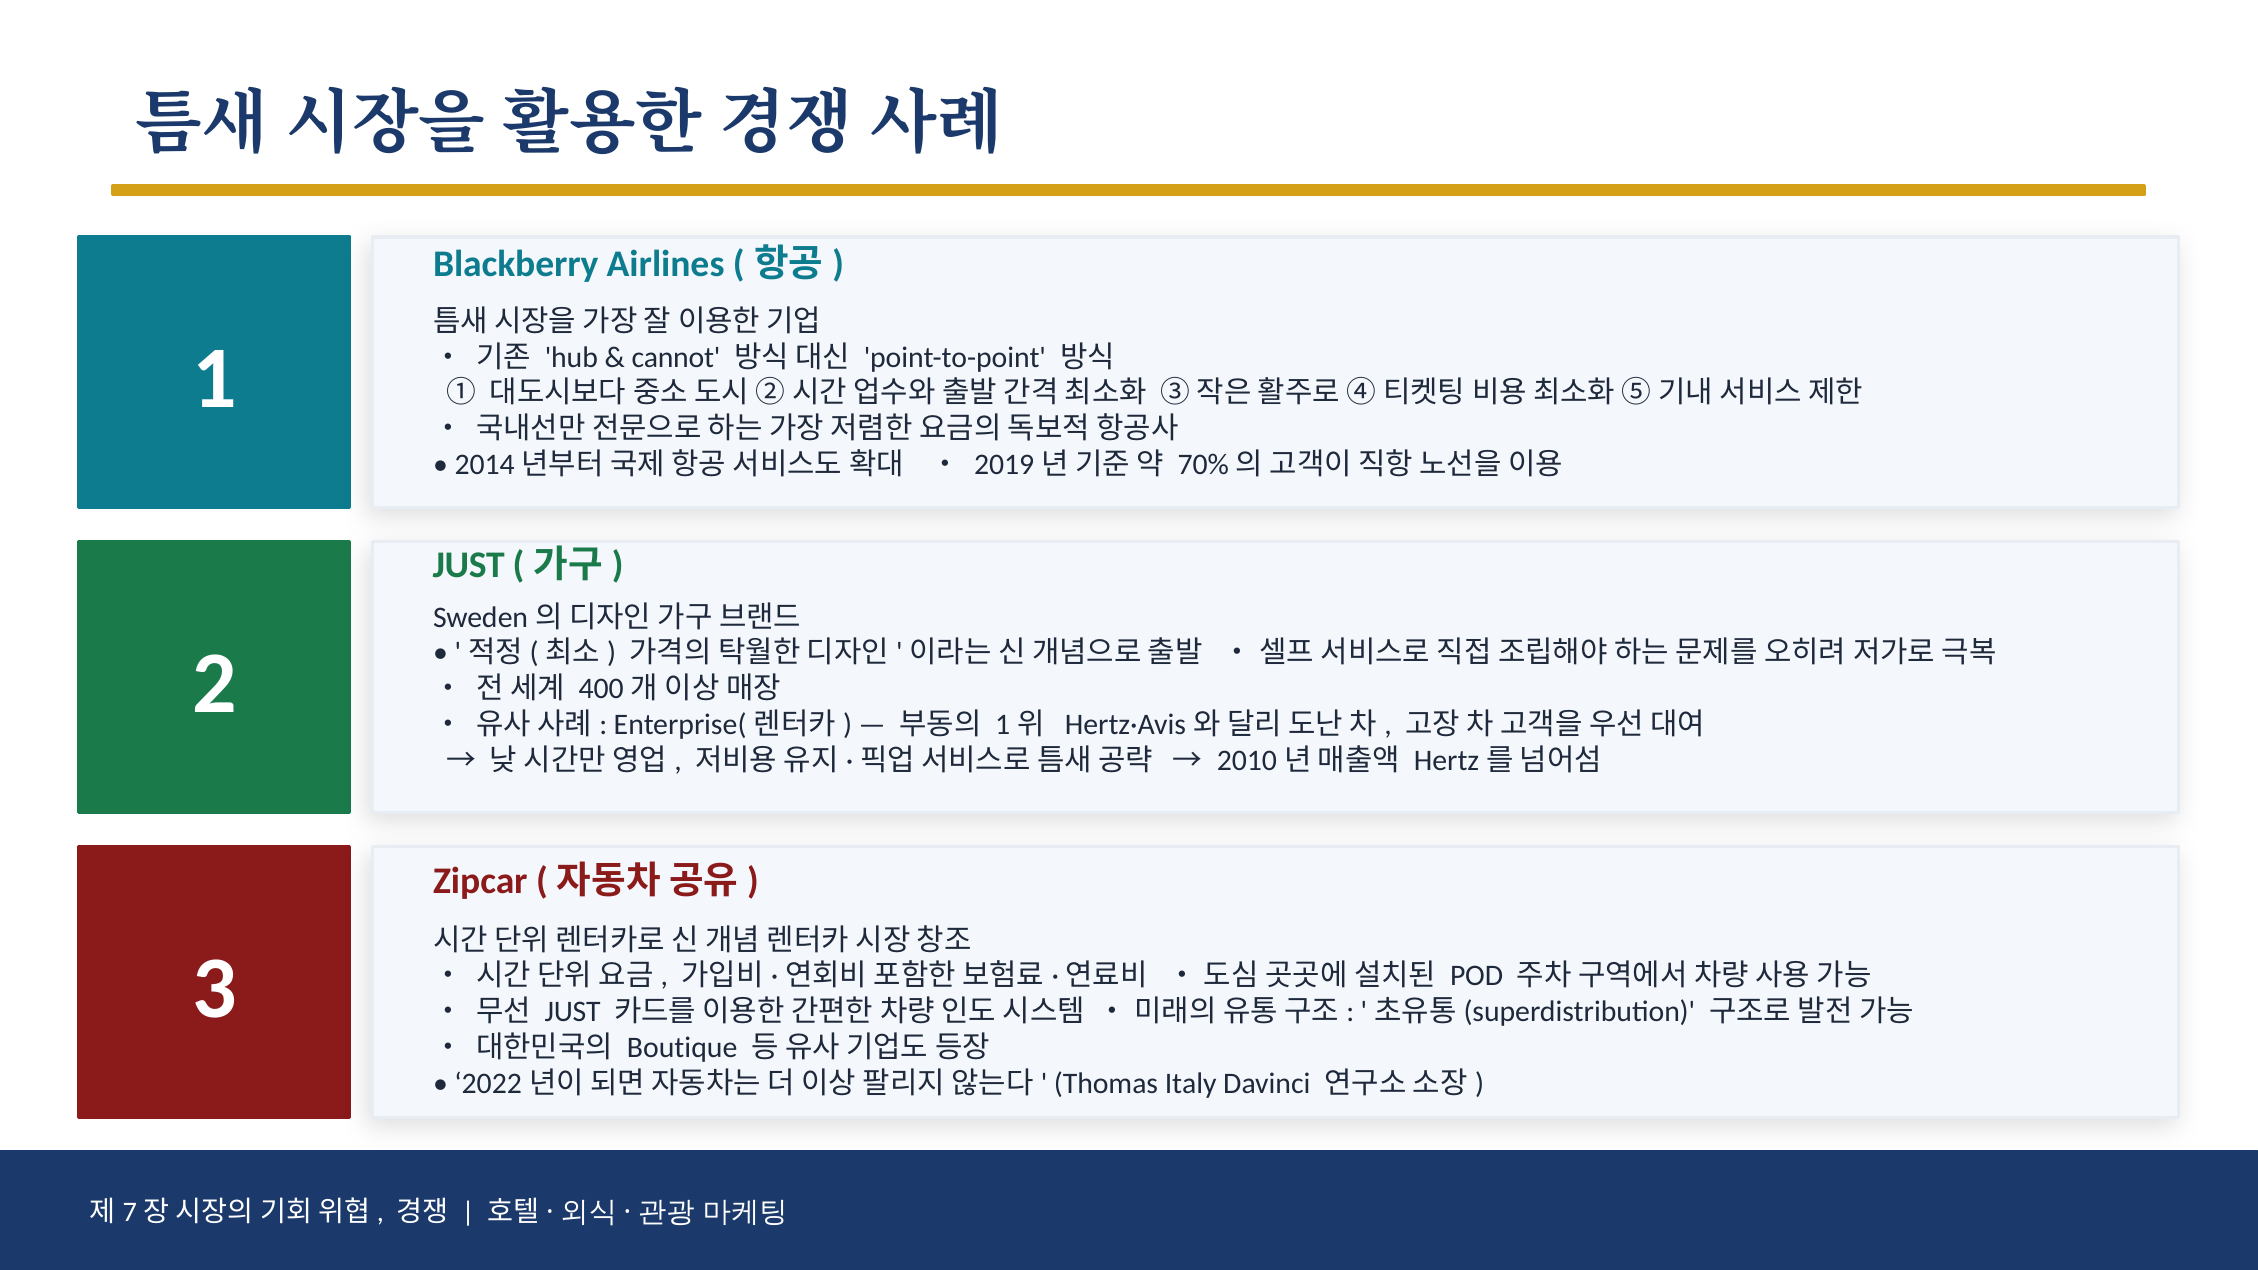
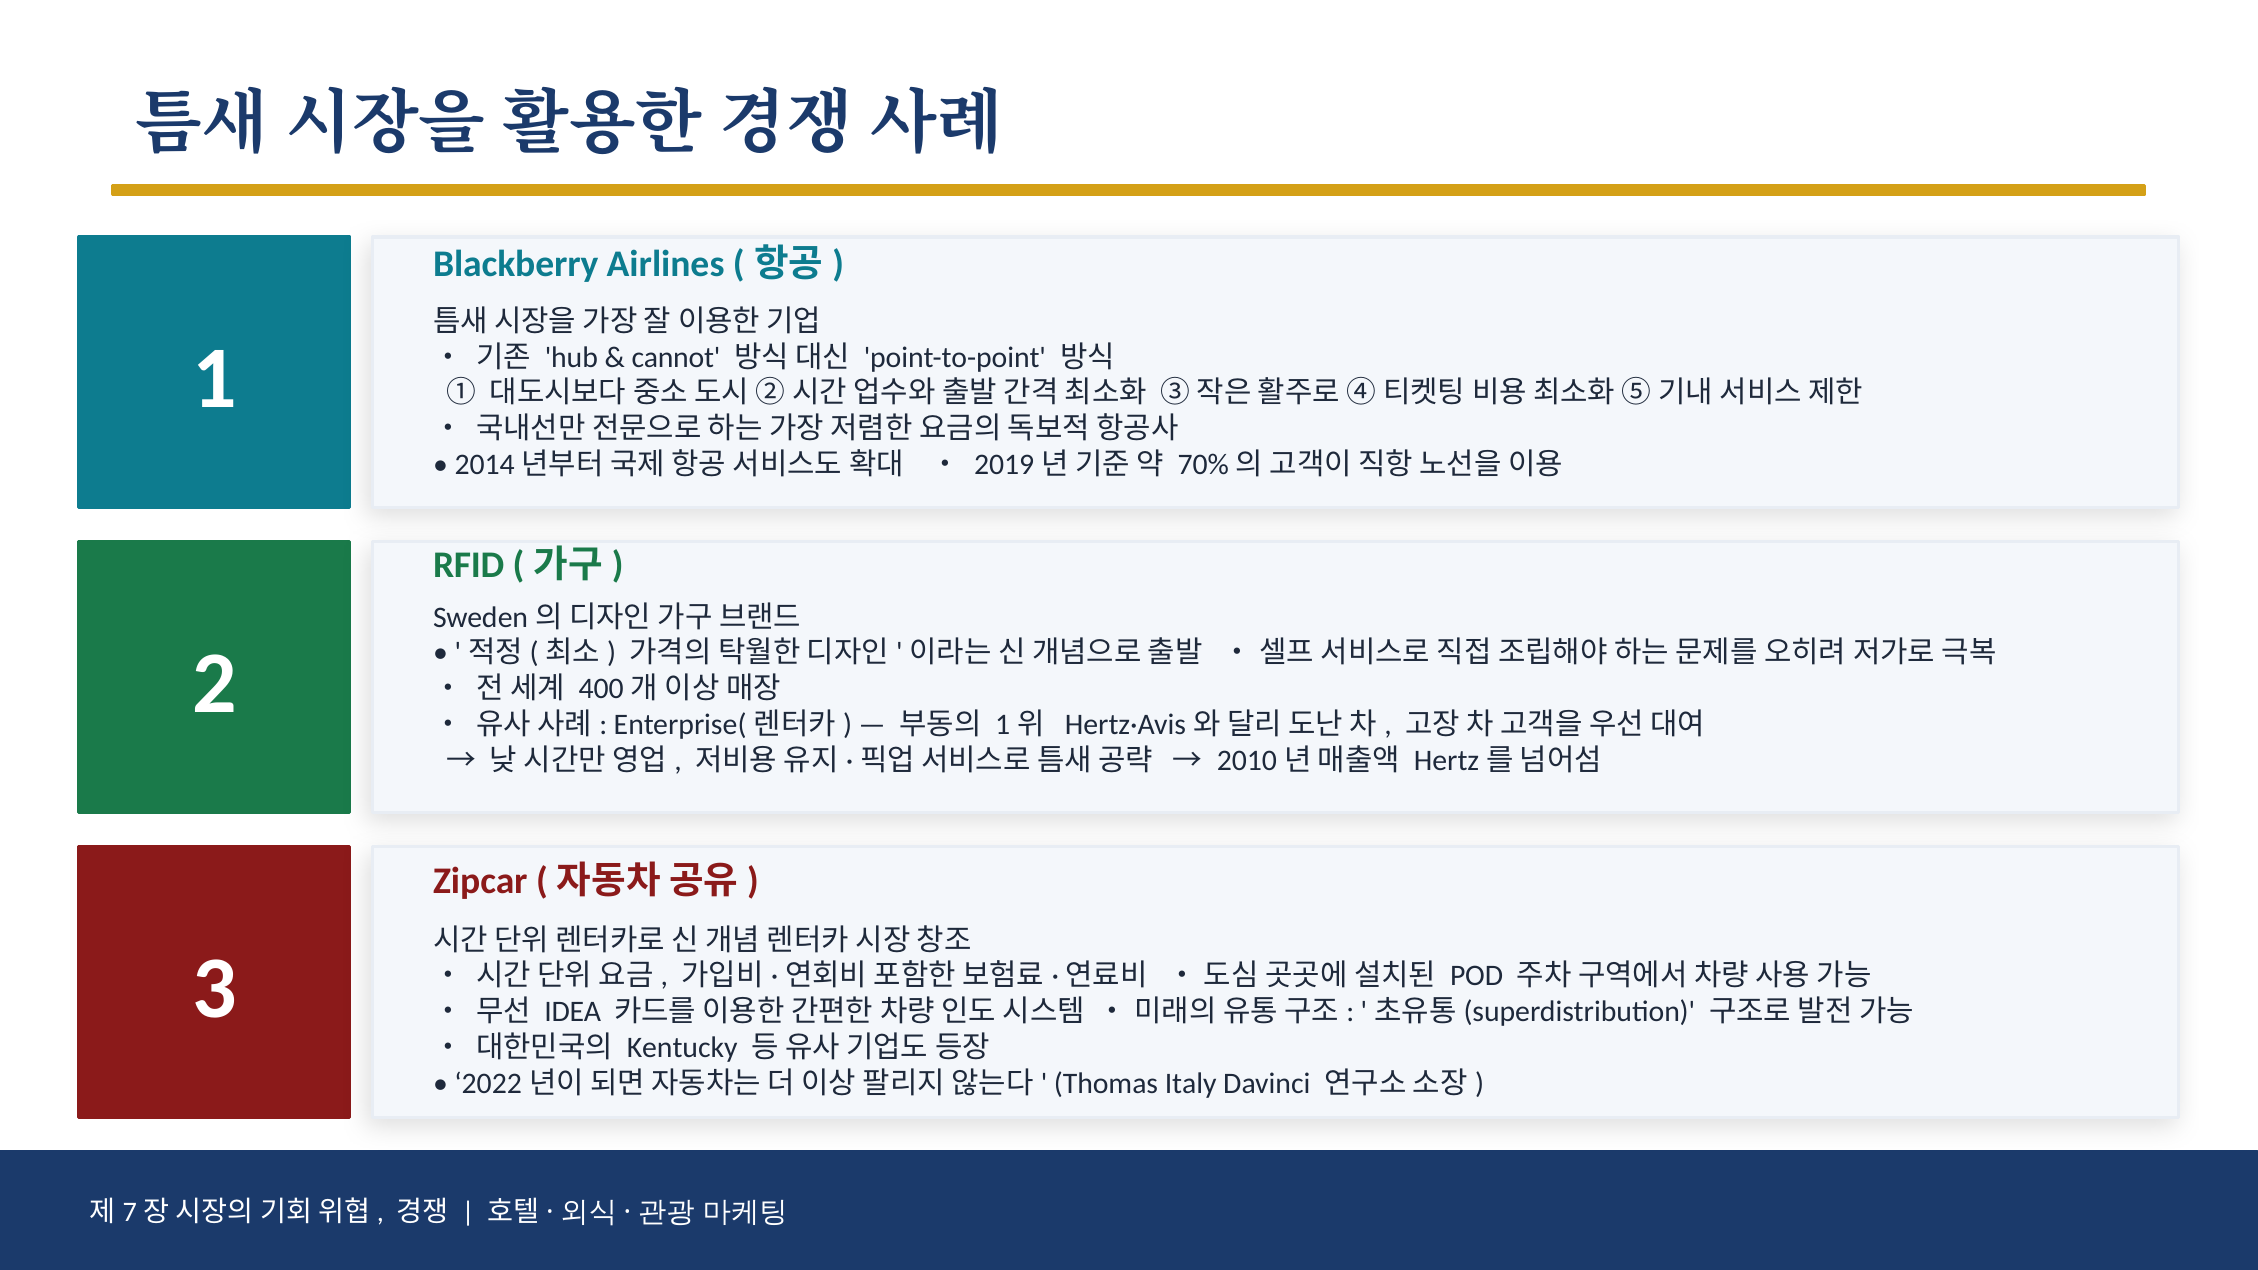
JUST at (469, 565): JUST -> RFID
JUST at (573, 1012): JUST -> IDEA
Boutique: Boutique -> Kentucky
